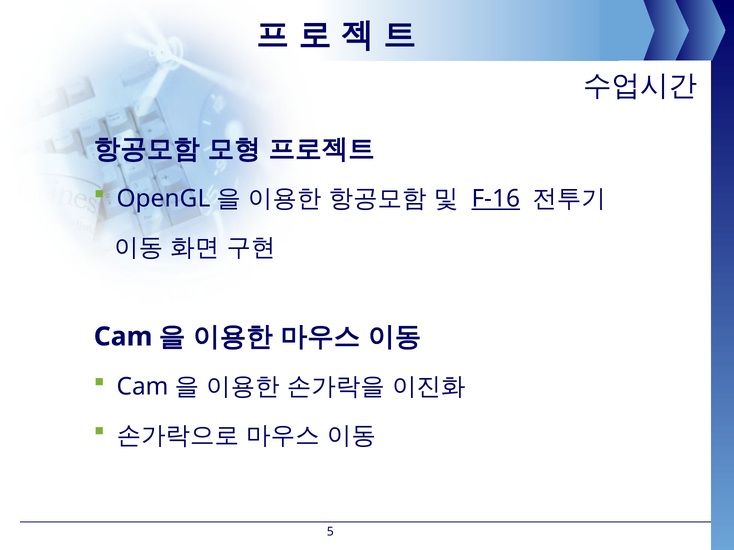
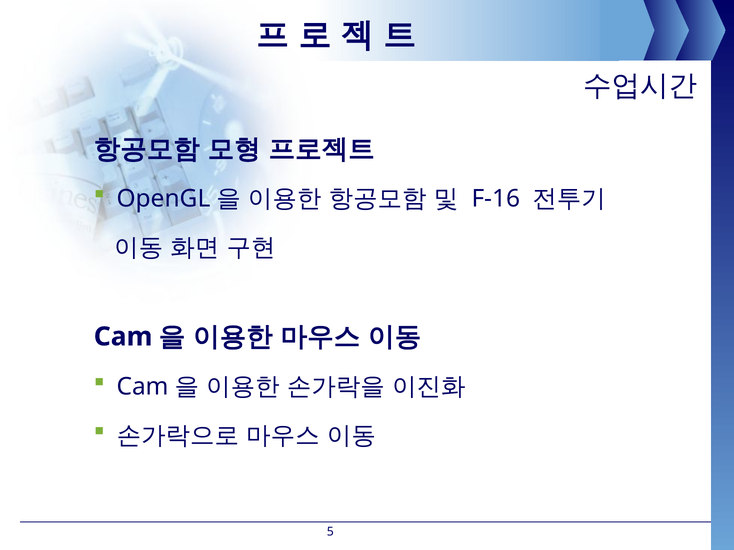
F-16 underline: present -> none
